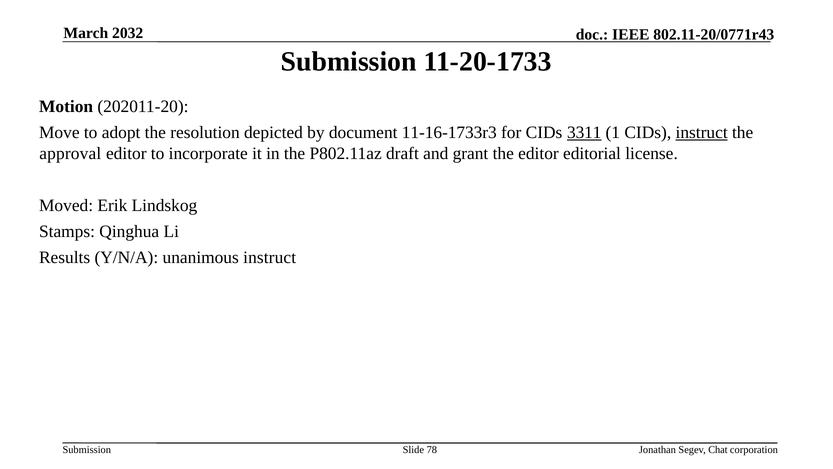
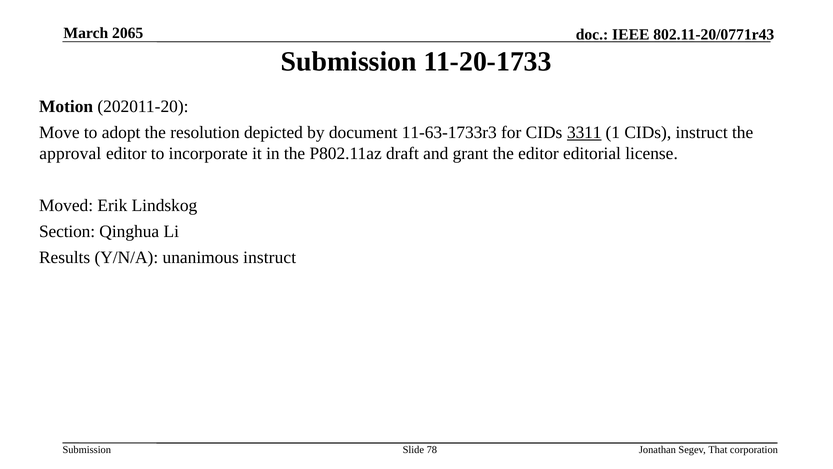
2032: 2032 -> 2065
11-16-1733r3: 11-16-1733r3 -> 11-63-1733r3
instruct at (702, 132) underline: present -> none
Stamps: Stamps -> Section
Chat: Chat -> That
